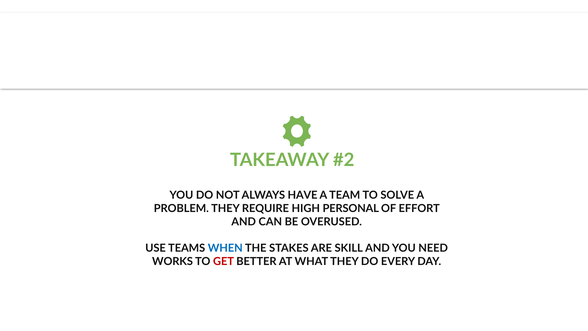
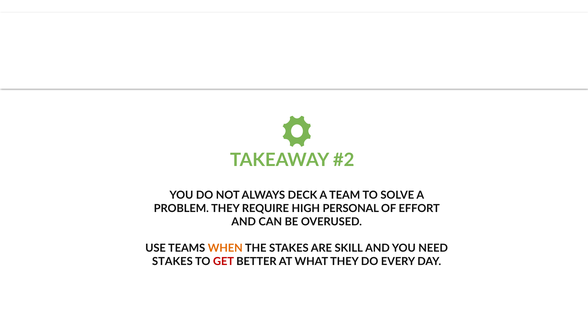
HAVE: HAVE -> DECK
WHEN colour: blue -> orange
WORKS at (172, 261): WORKS -> STAKES
